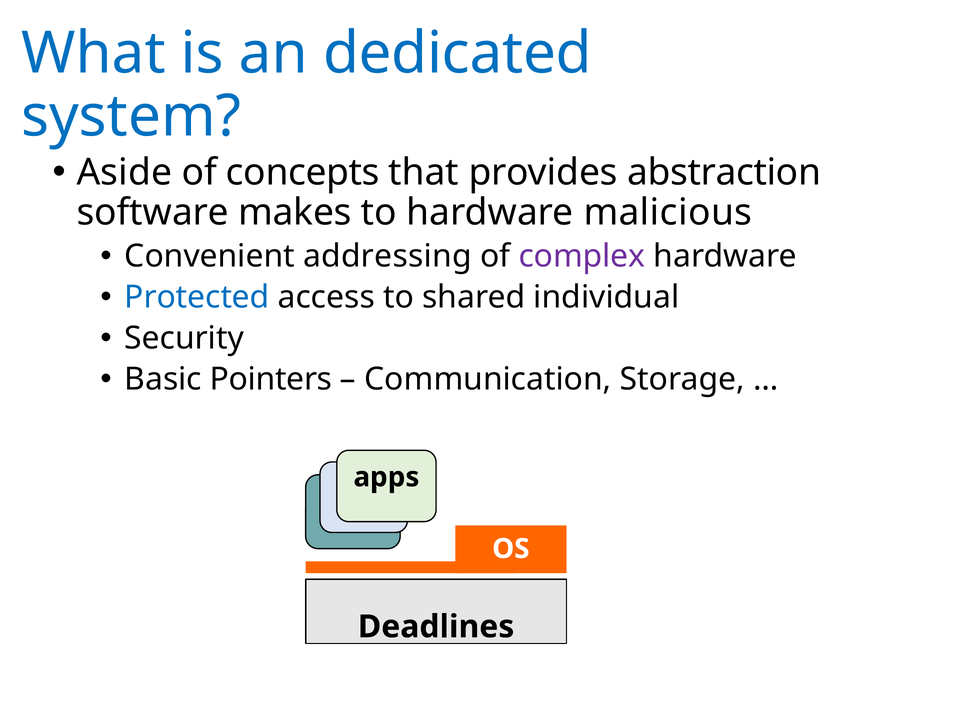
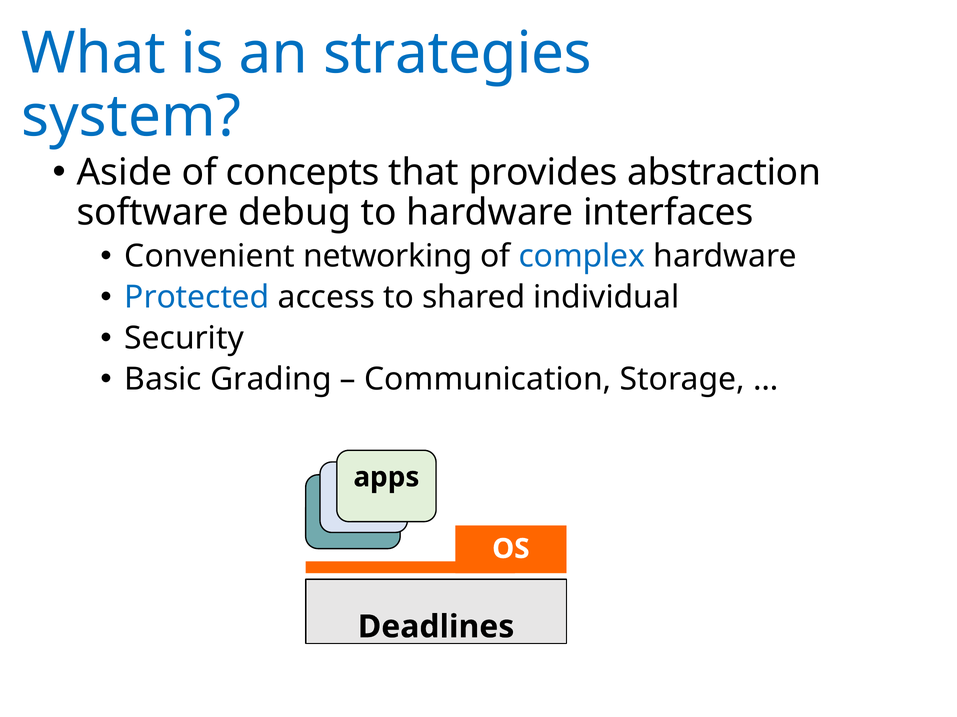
dedicated: dedicated -> strategies
makes: makes -> debug
malicious: malicious -> interfaces
addressing: addressing -> networking
complex colour: purple -> blue
Pointers: Pointers -> Grading
